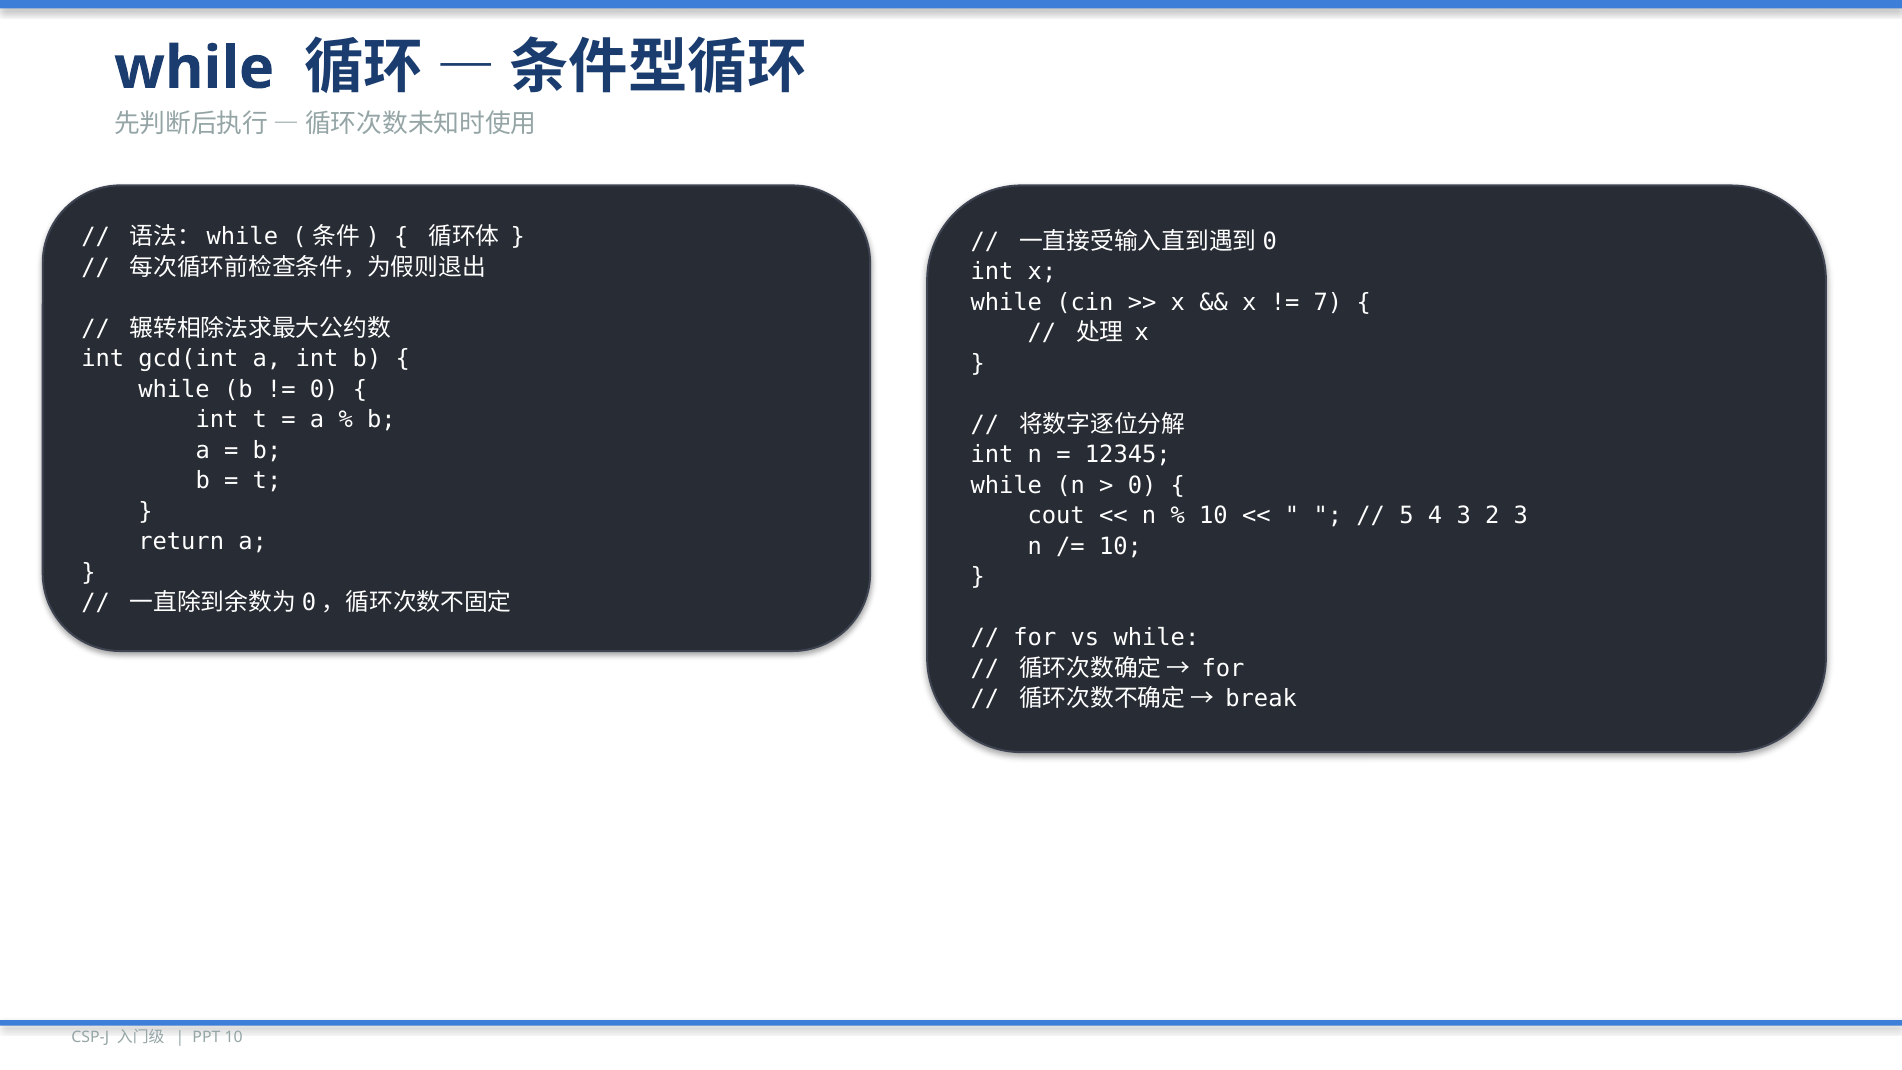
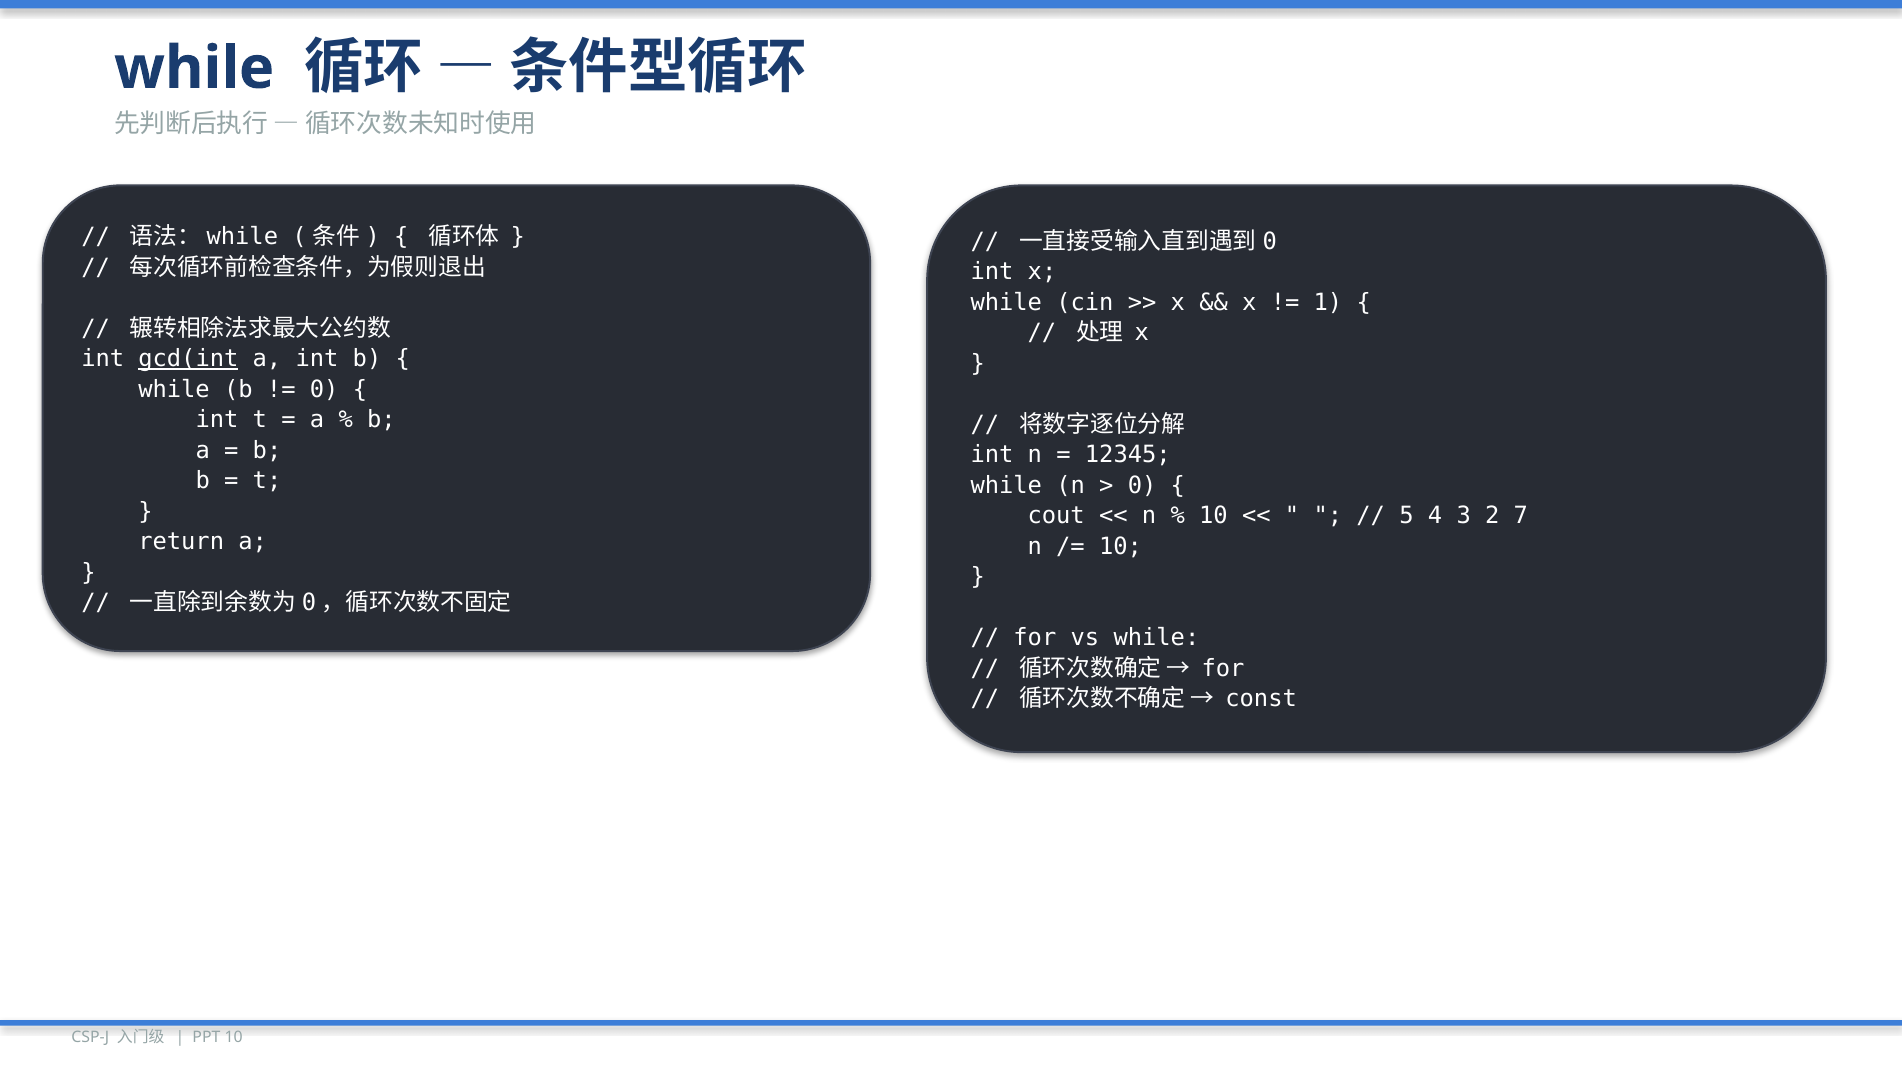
7: 7 -> 1
gcd(int underline: none -> present
2 3: 3 -> 7
break: break -> const
